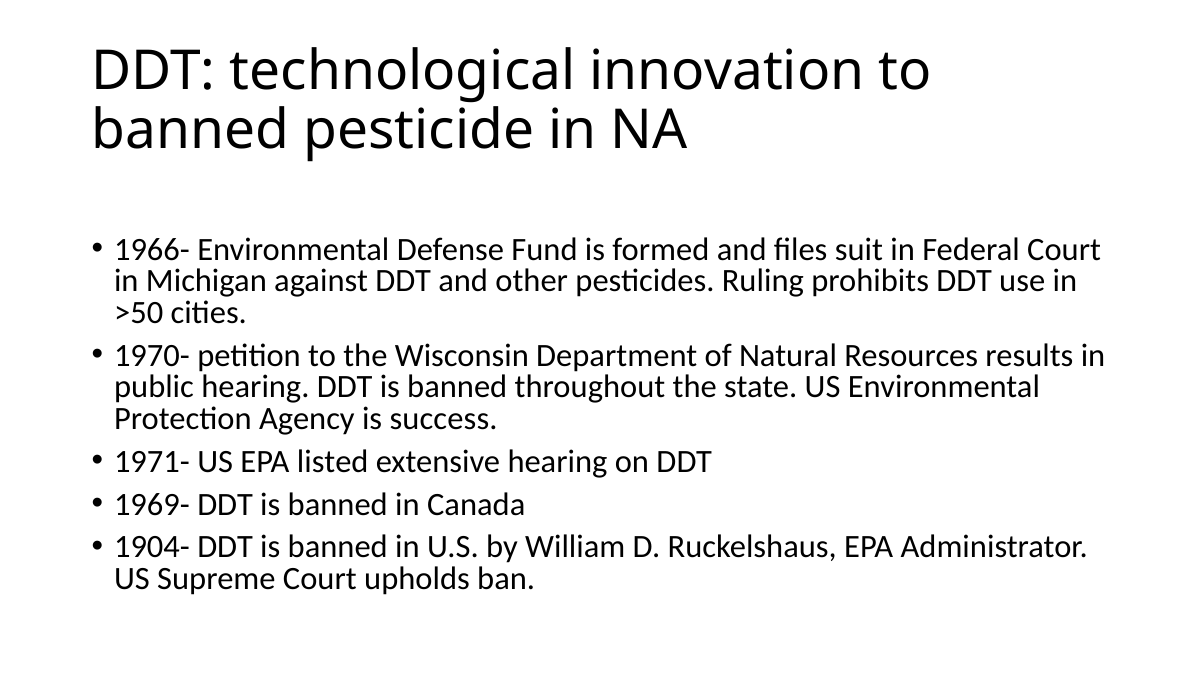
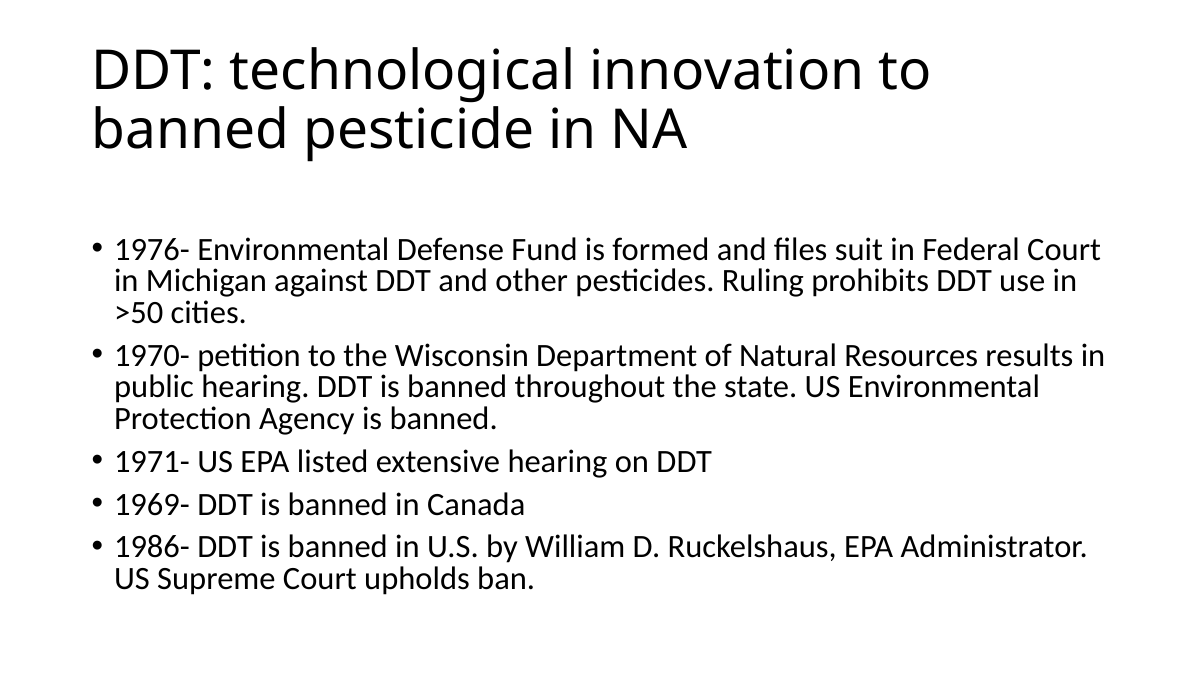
1966-: 1966- -> 1976-
Agency is success: success -> banned
1904-: 1904- -> 1986-
